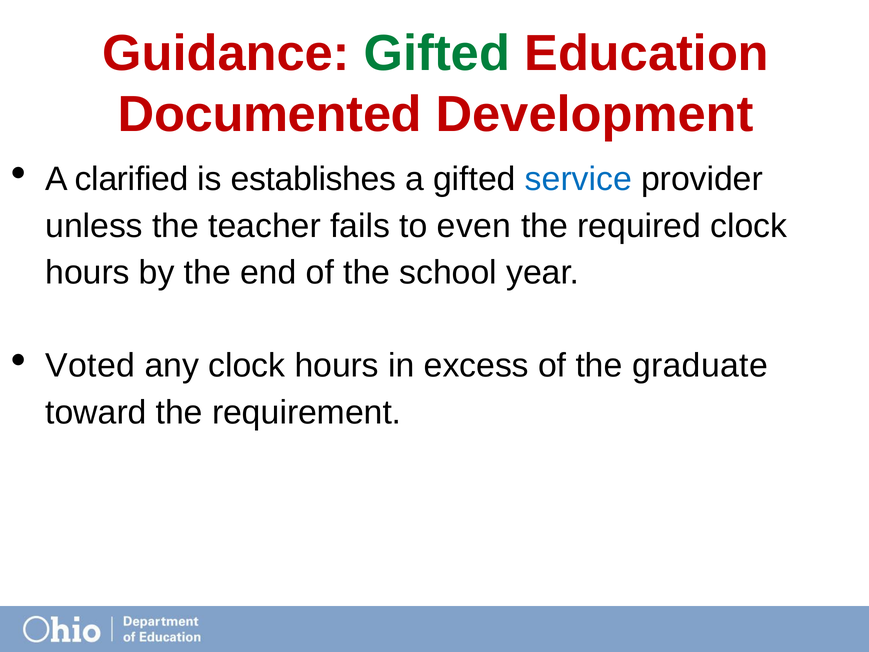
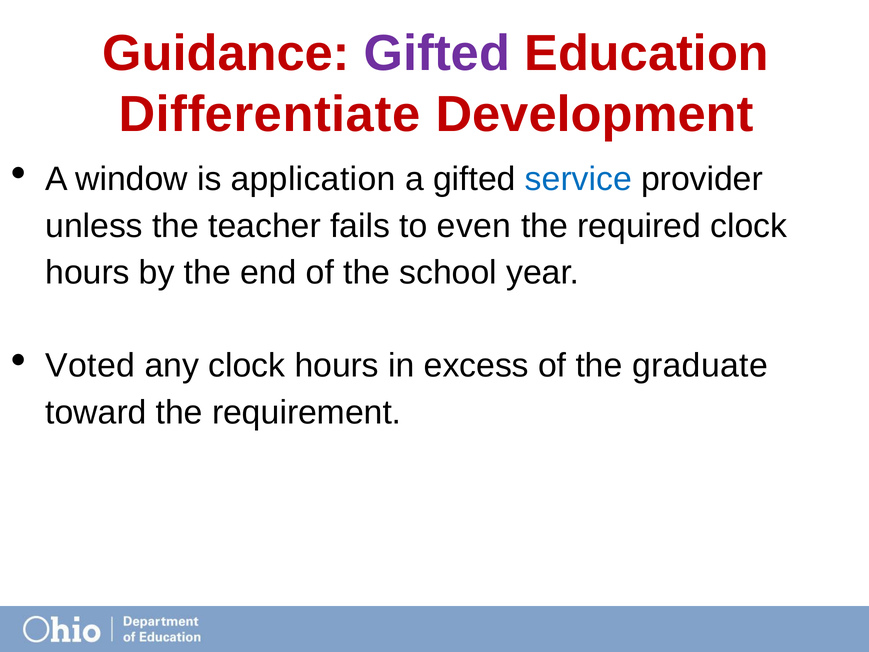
Gifted at (437, 53) colour: green -> purple
Documented: Documented -> Differentiate
clarified: clarified -> window
establishes: establishes -> application
